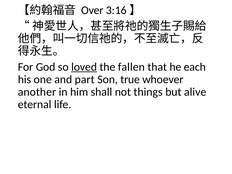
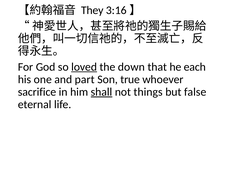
Over: Over -> They
fallen: fallen -> down
another: another -> sacrifice
shall underline: none -> present
alive: alive -> false
